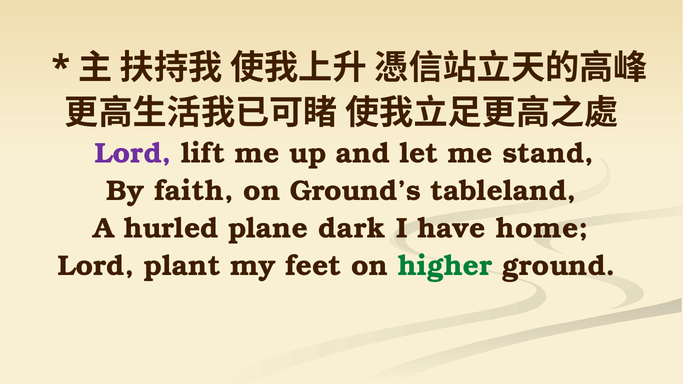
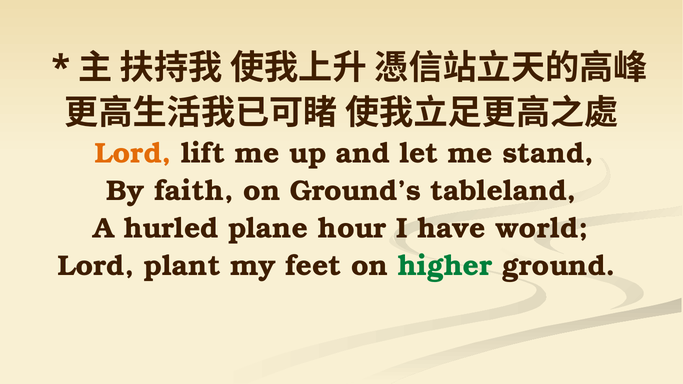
Lord at (133, 154) colour: purple -> orange
dark: dark -> hour
home: home -> world
